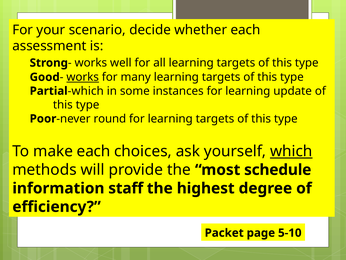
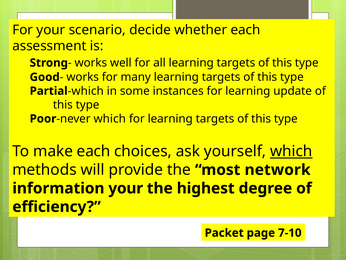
works at (83, 77) underline: present -> none
round at (110, 118): round -> which
schedule: schedule -> network
information staff: staff -> your
5-10: 5-10 -> 7-10
